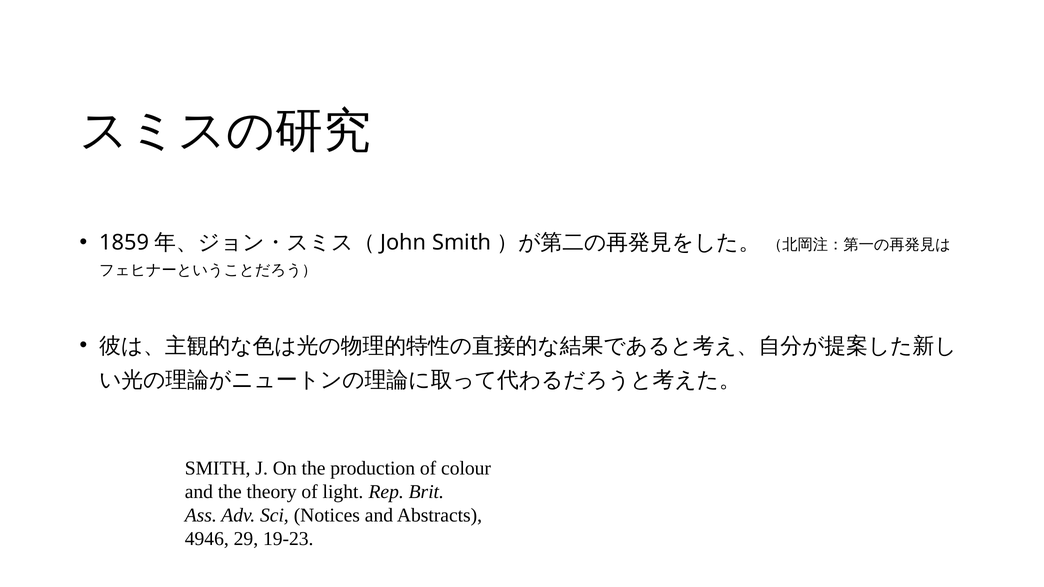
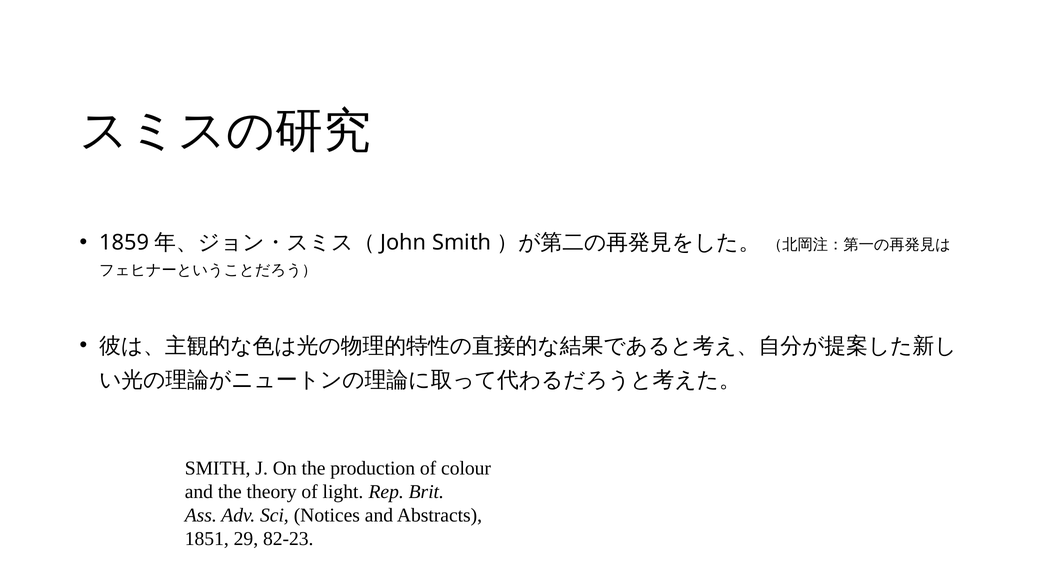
4946: 4946 -> 1851
19-23: 19-23 -> 82-23
